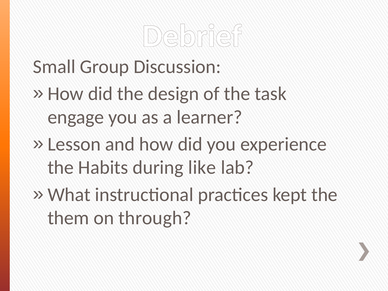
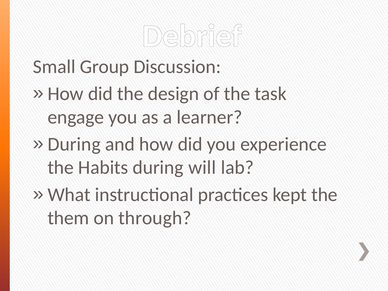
Lesson at (74, 144): Lesson -> During
like: like -> will
